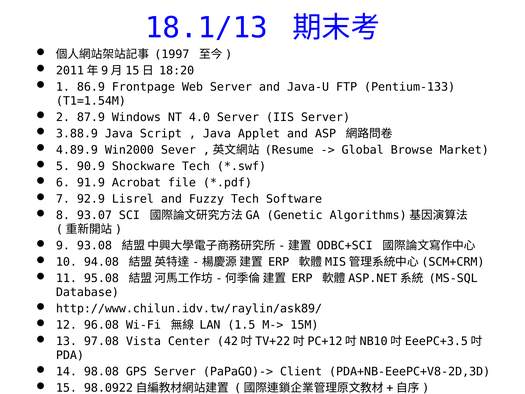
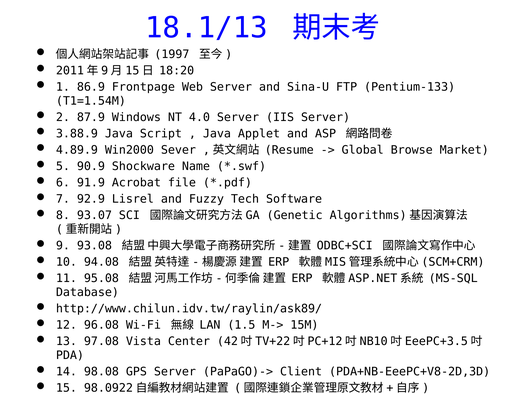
Java-U: Java-U -> Sina-U
Shockware Tech: Tech -> Name
